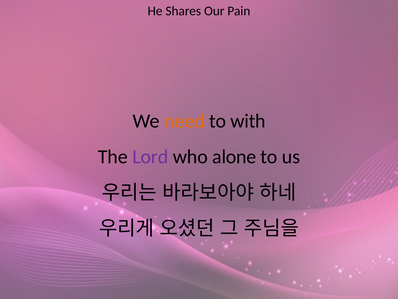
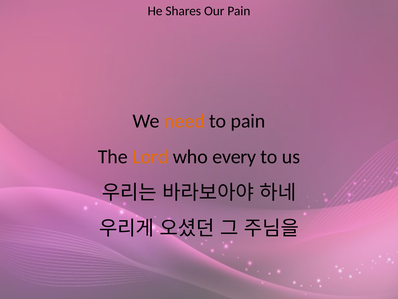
to with: with -> pain
Lord colour: purple -> orange
alone: alone -> every
